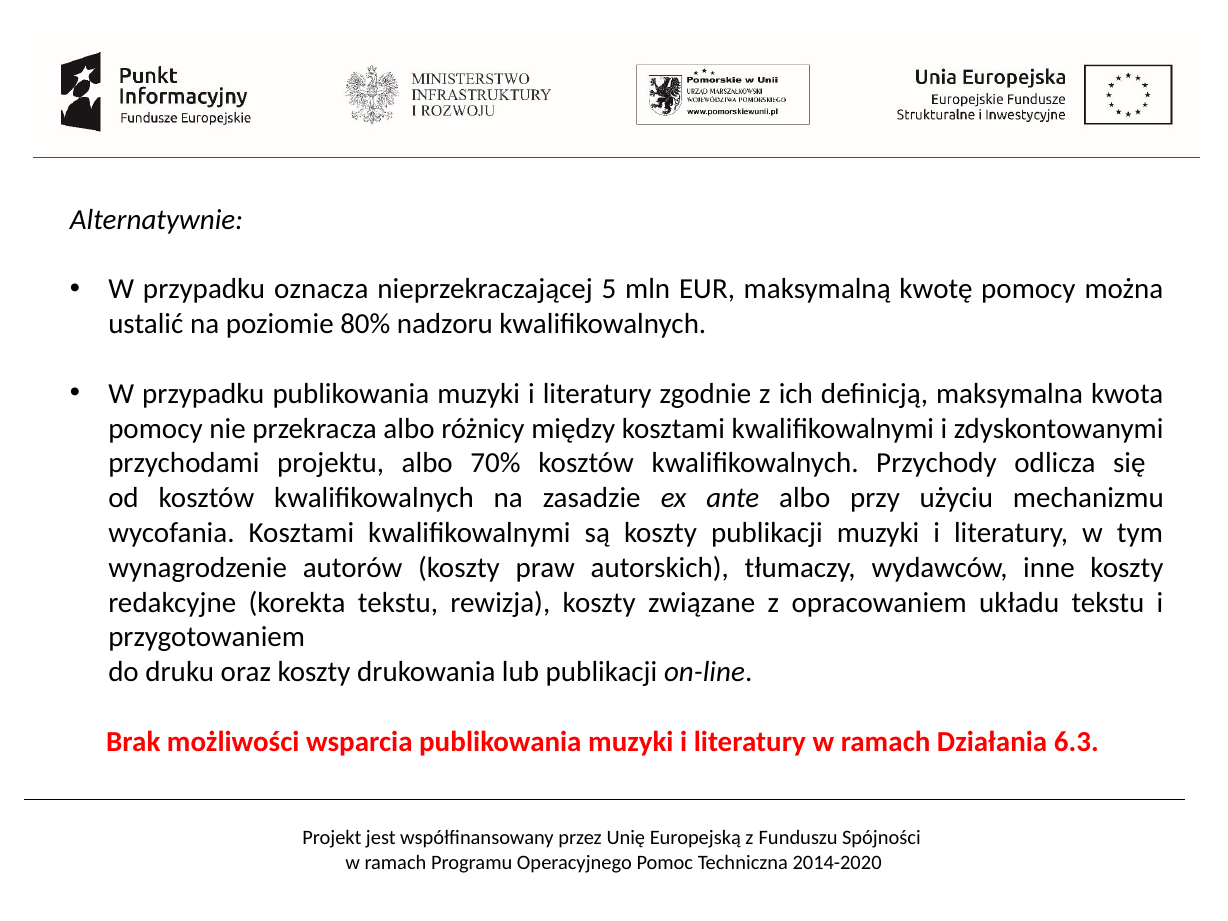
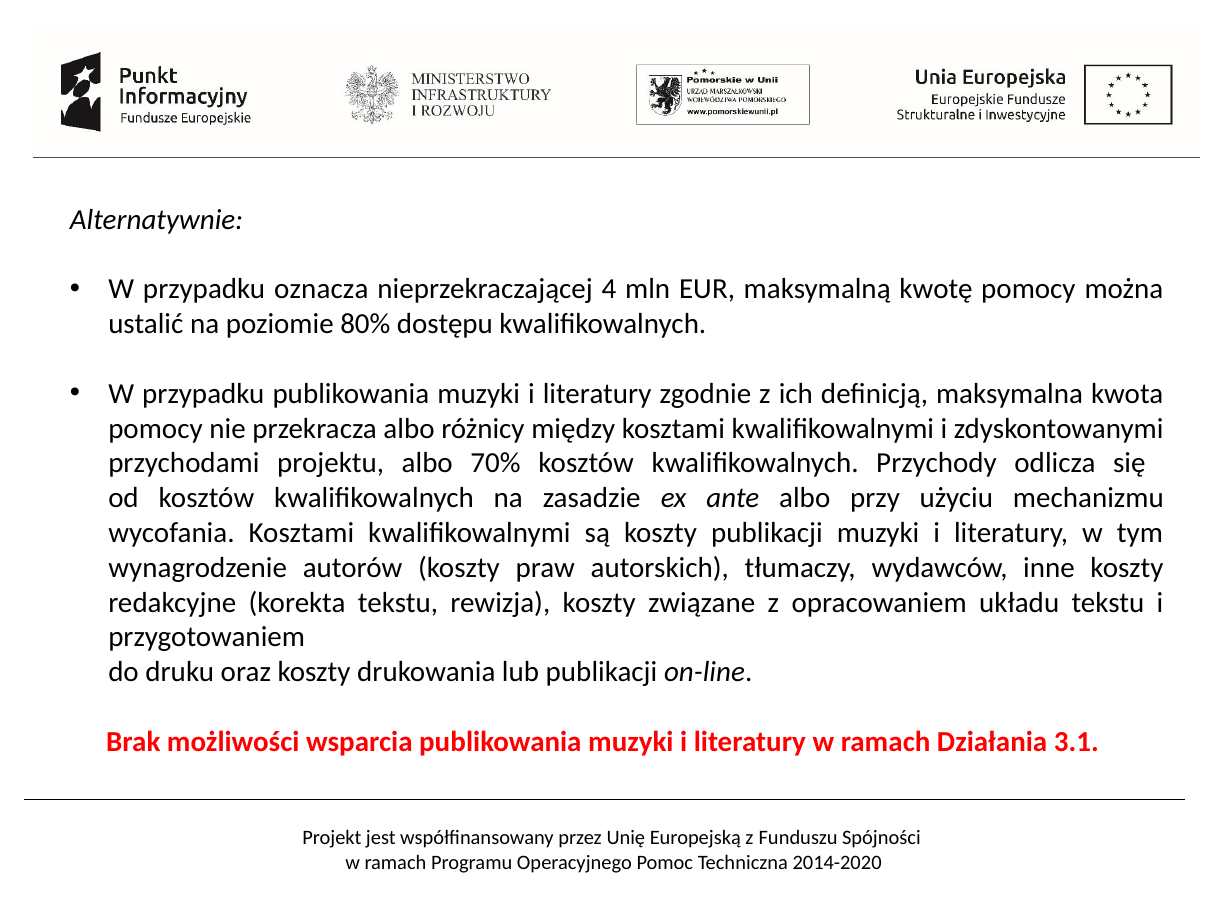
5: 5 -> 4
nadzoru: nadzoru -> dostępu
6.3: 6.3 -> 3.1
